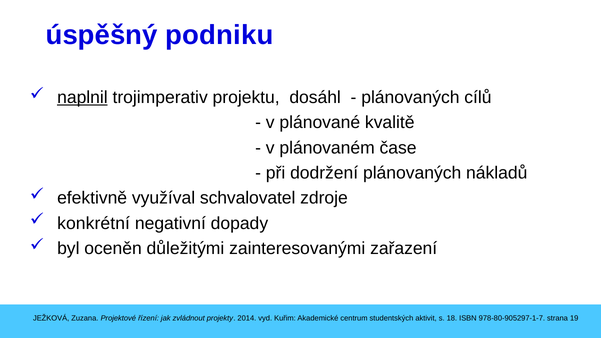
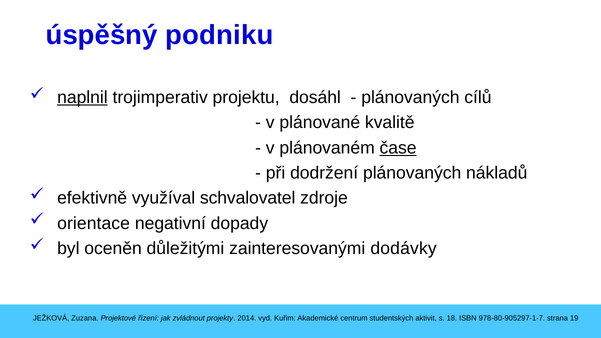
čase underline: none -> present
konkrétní: konkrétní -> orientace
zařazení: zařazení -> dodávky
